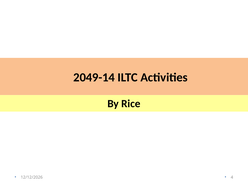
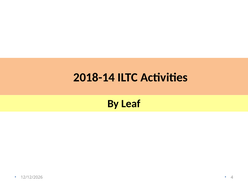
2049-14: 2049-14 -> 2018-14
Rice: Rice -> Leaf
